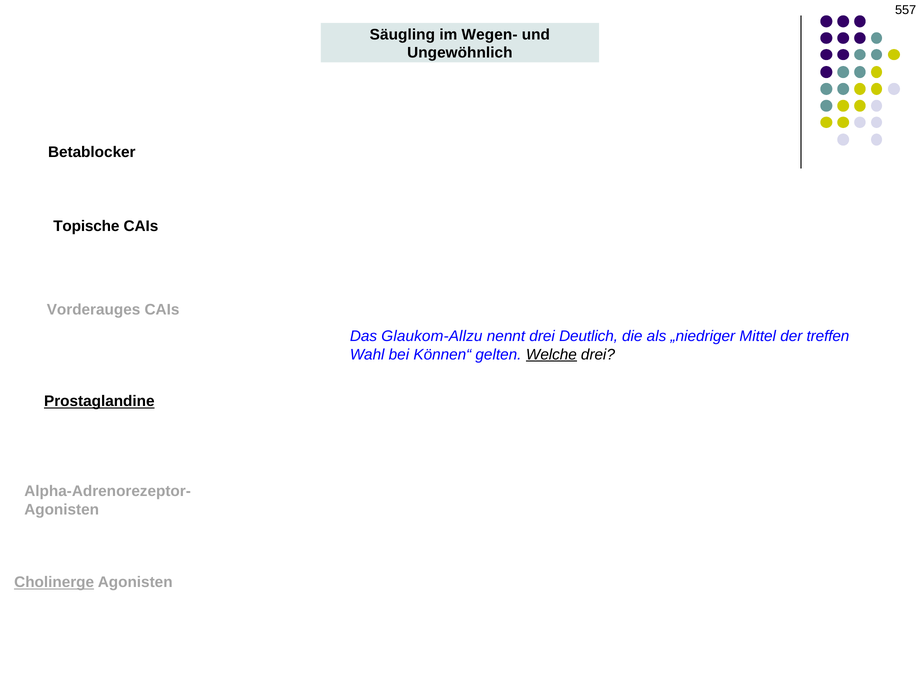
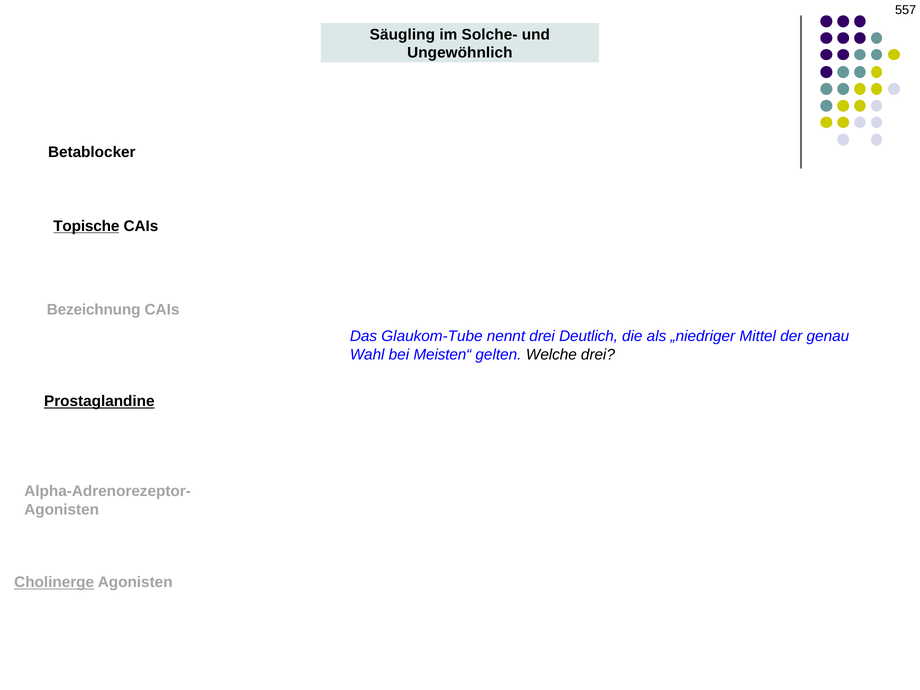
Wegen-: Wegen- -> Solche-
Topische underline: none -> present
Vorderauges: Vorderauges -> Bezeichnung
Glaukom-Allzu: Glaukom-Allzu -> Glaukom-Tube
treffen: treffen -> genau
Können“: Können“ -> Meisten“
Welche underline: present -> none
